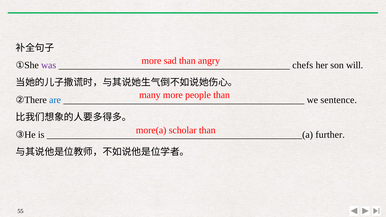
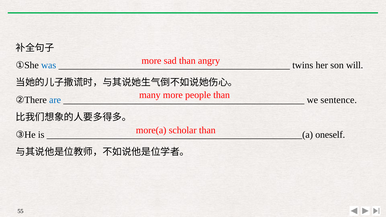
was colour: purple -> blue
chefs: chefs -> twins
further: further -> oneself
